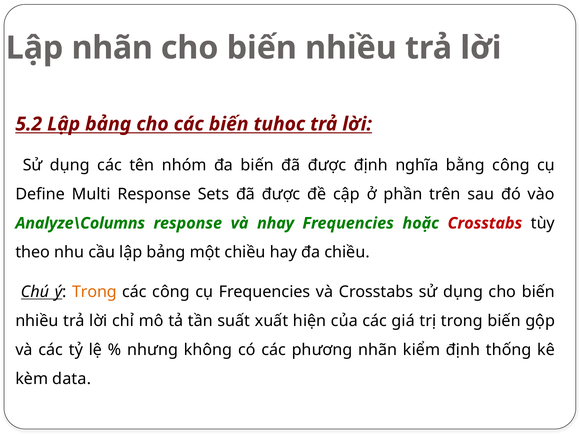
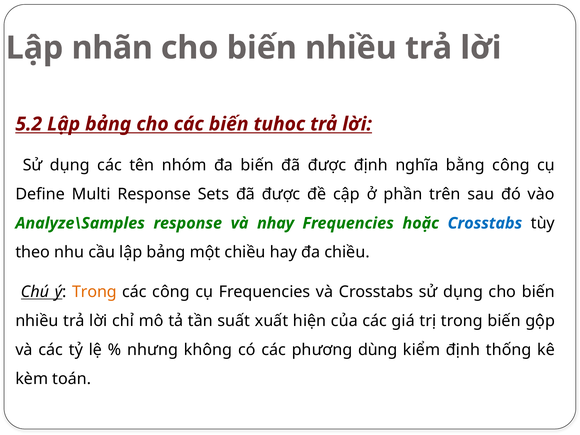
Analyze\Columns: Analyze\Columns -> Analyze\Samples
Crosstabs at (485, 223) colour: red -> blue
phương nhãn: nhãn -> dùng
data: data -> toán
